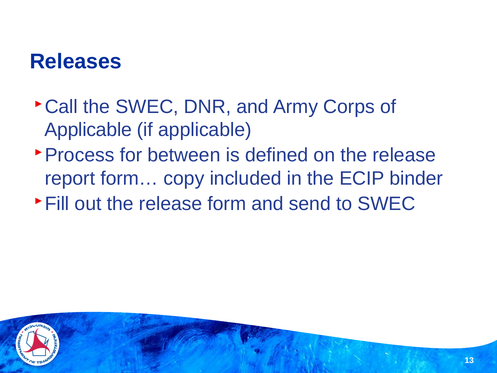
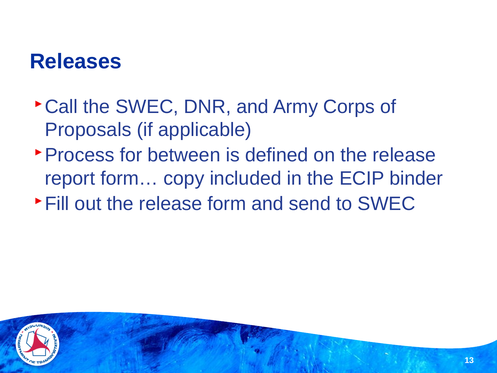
Applicable at (88, 130): Applicable -> Proposals
